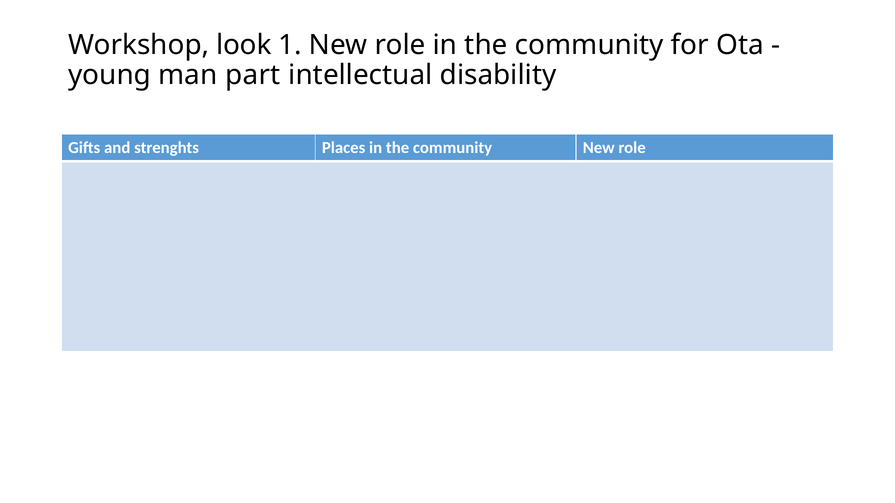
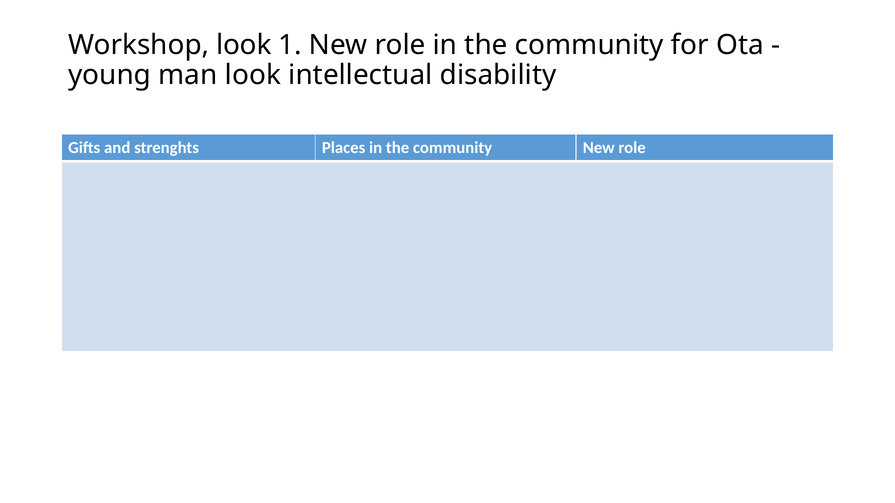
man part: part -> look
